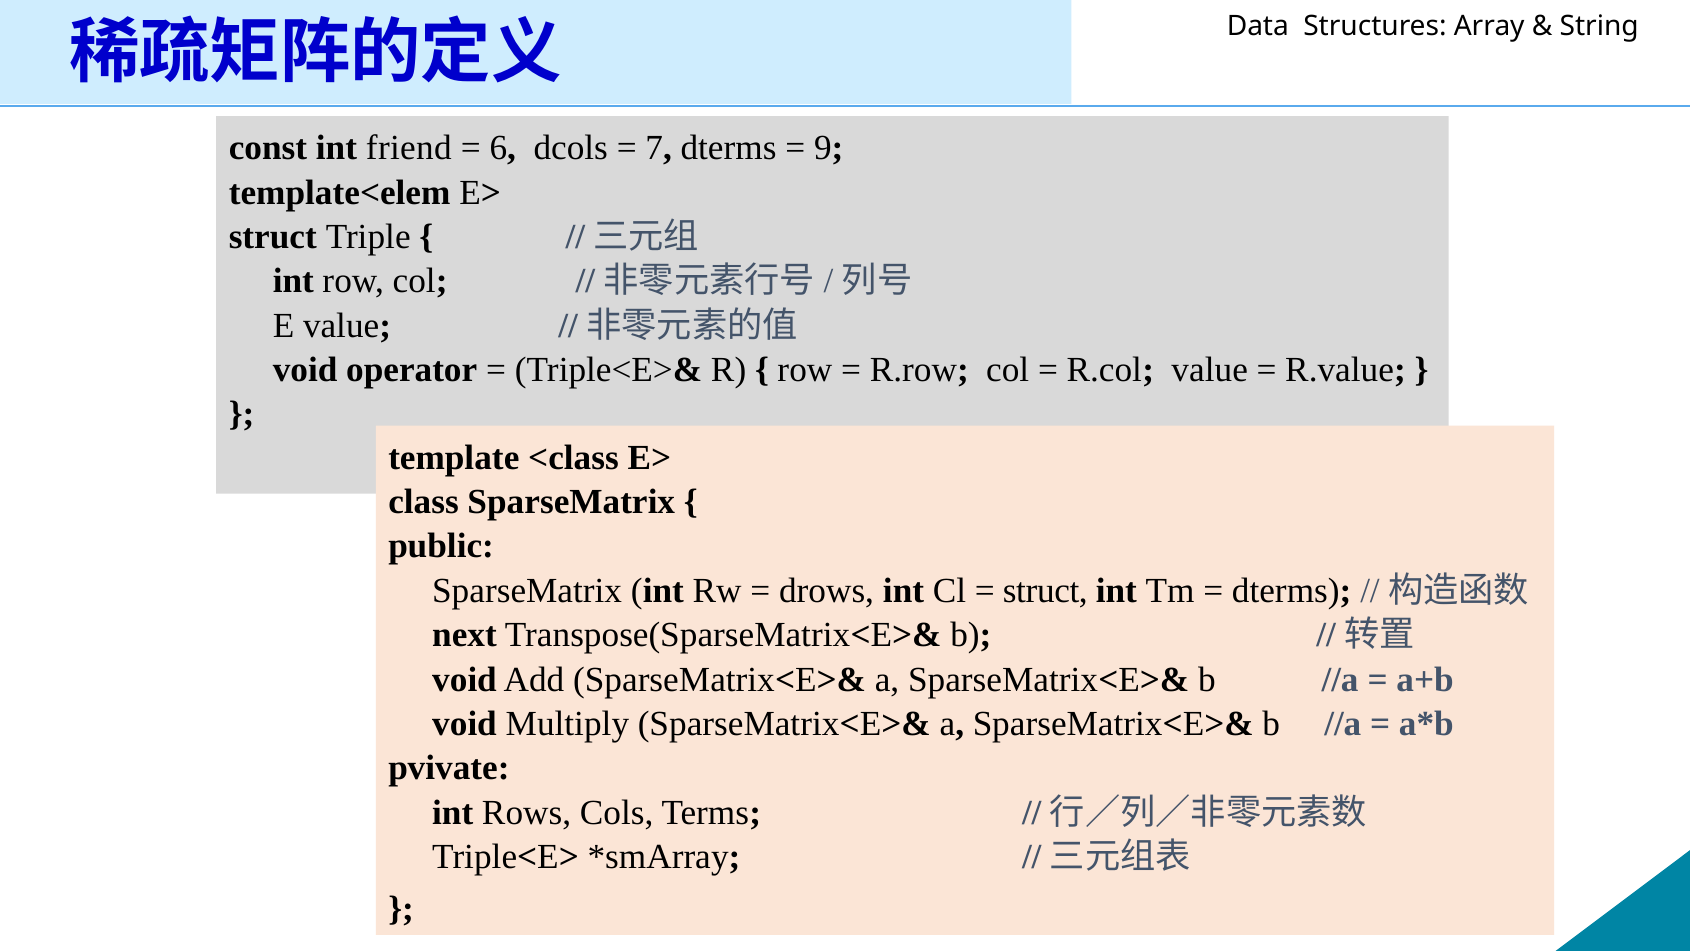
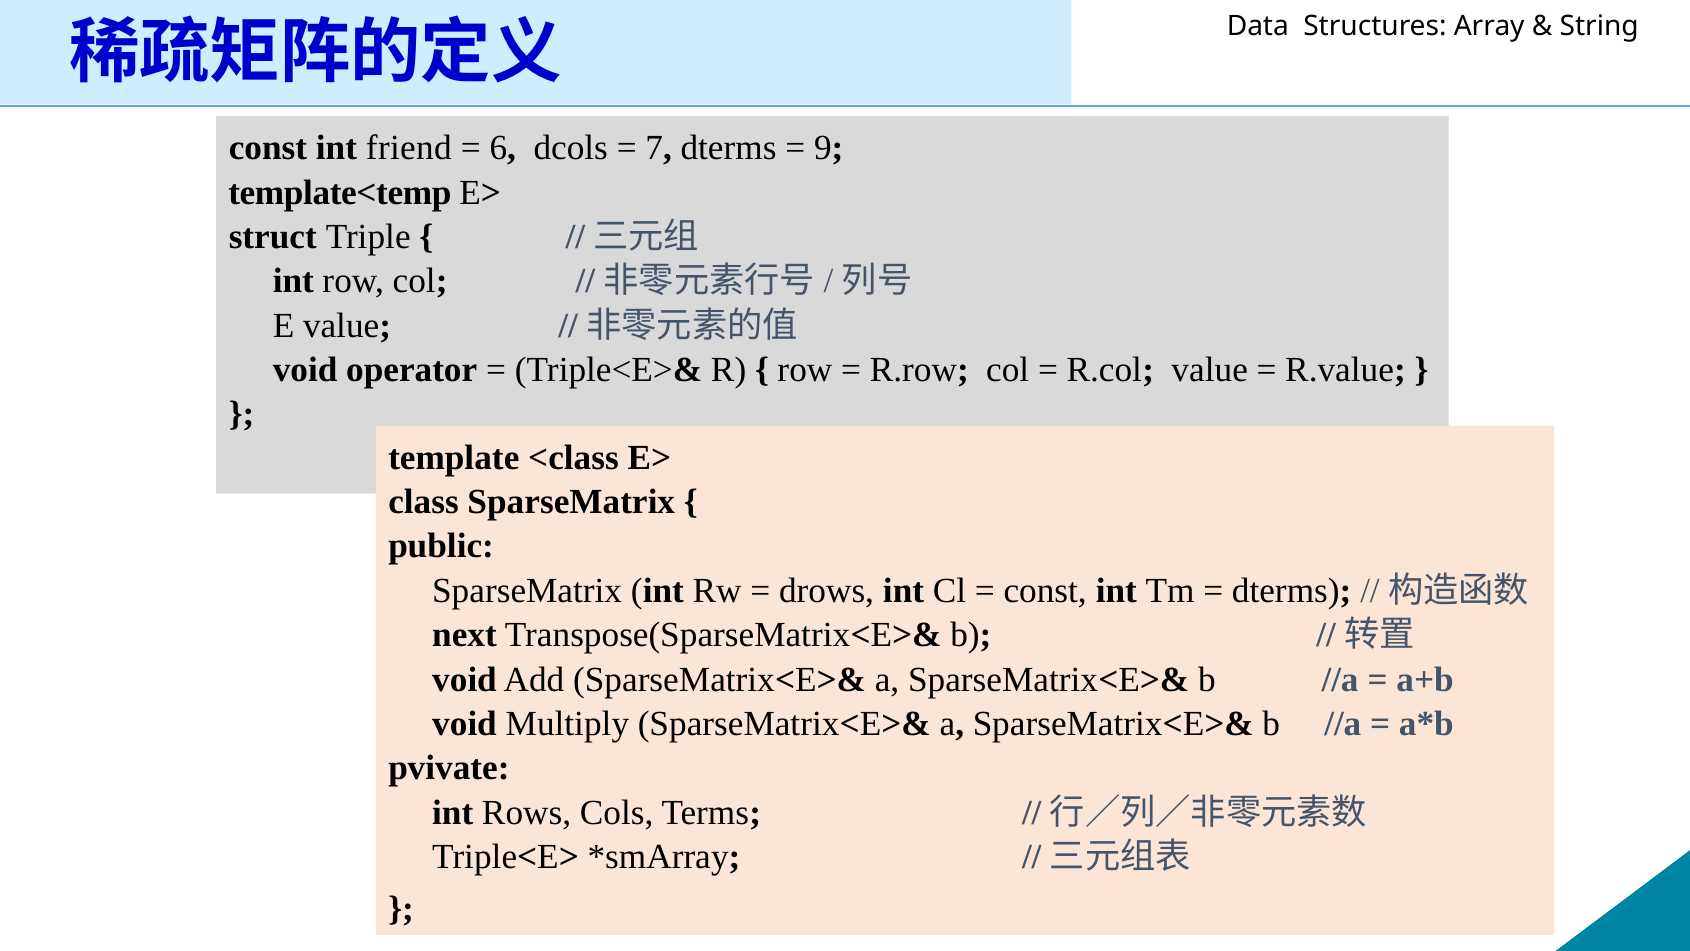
template<elem: template<elem -> template<temp
struct at (1045, 590): struct -> const
